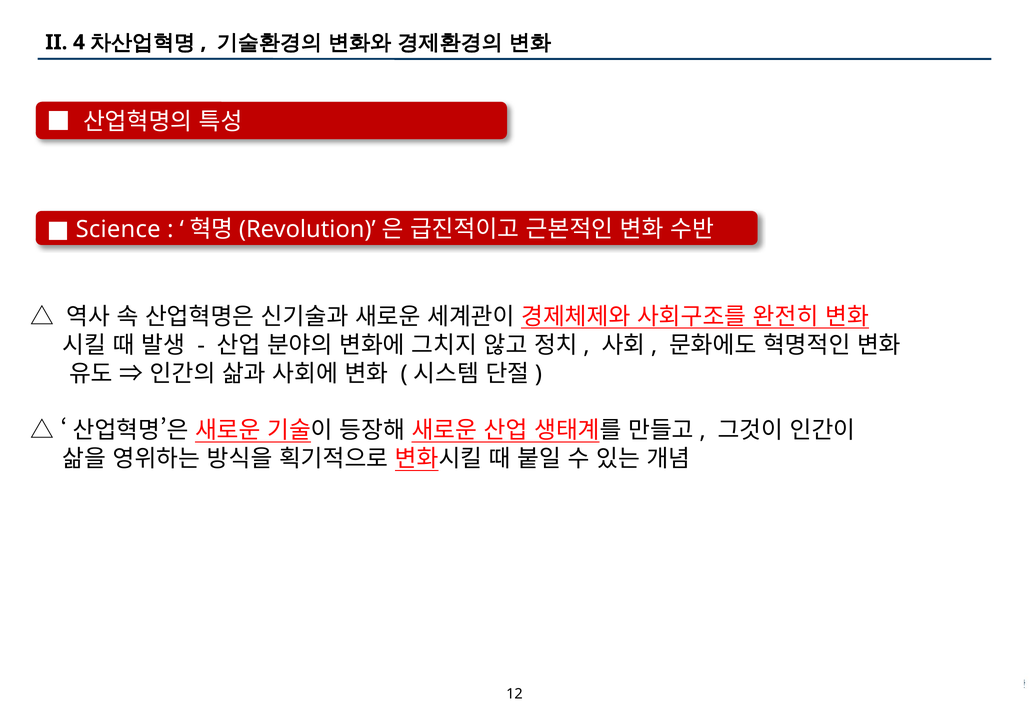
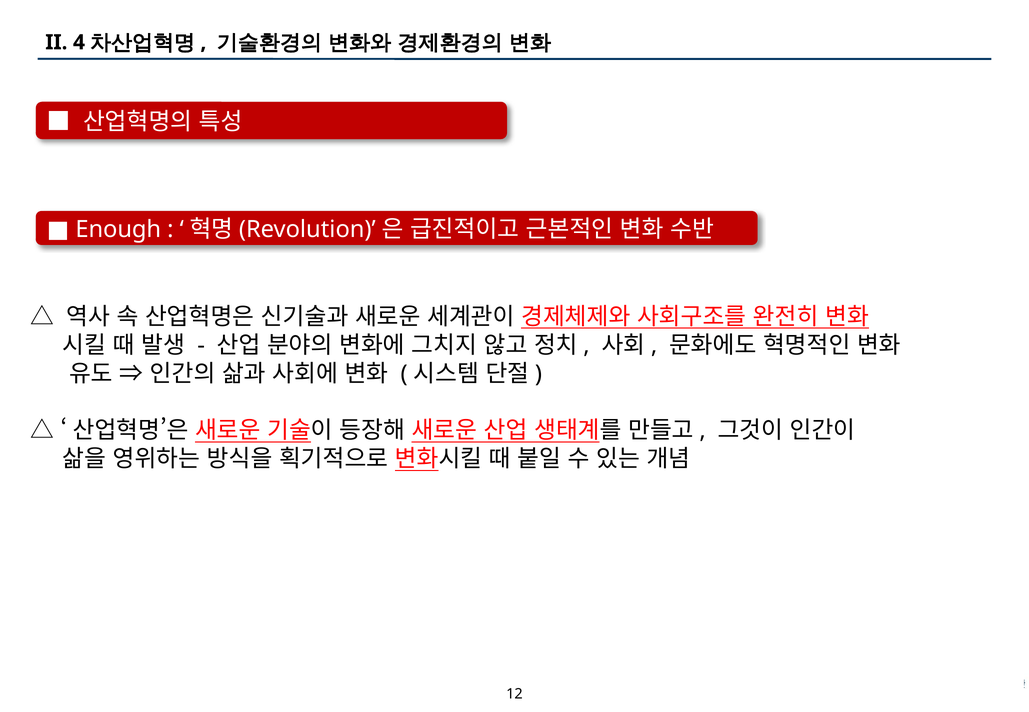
Science: Science -> Enough
